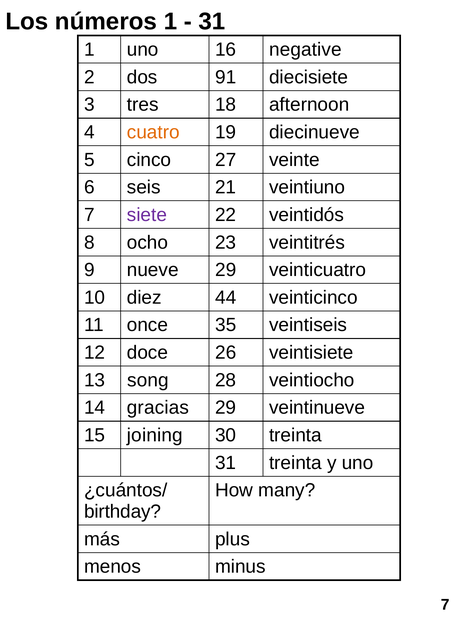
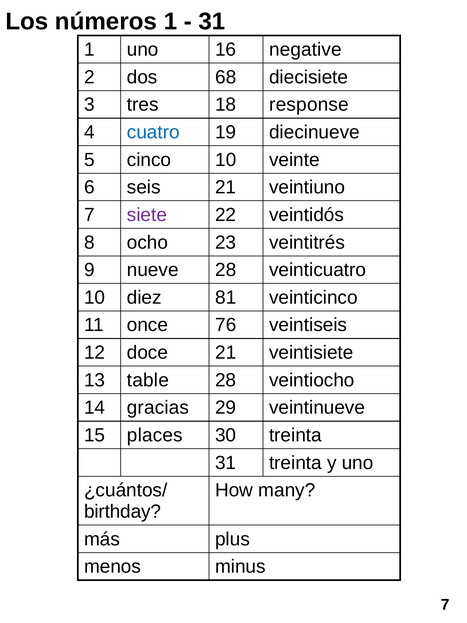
91: 91 -> 68
afternoon: afternoon -> response
cuatro colour: orange -> blue
cinco 27: 27 -> 10
nueve 29: 29 -> 28
44: 44 -> 81
35: 35 -> 76
doce 26: 26 -> 21
song: song -> table
joining: joining -> places
